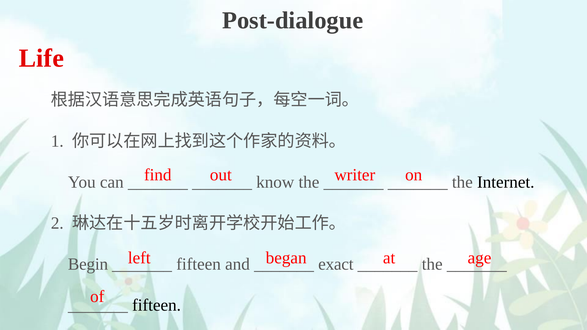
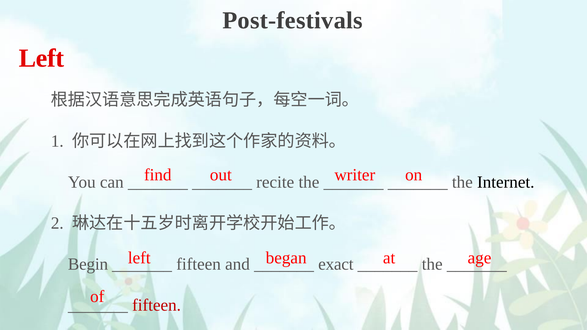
Post-dialogue: Post-dialogue -> Post-festivals
Life at (41, 58): Life -> Left
know: know -> recite
fifteen at (157, 305) colour: black -> red
